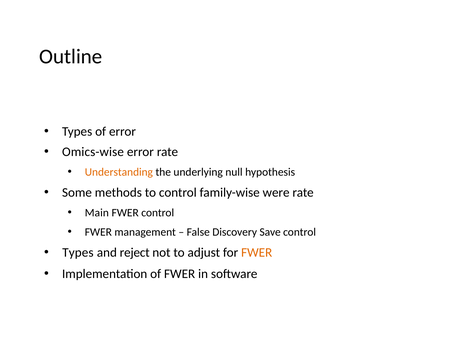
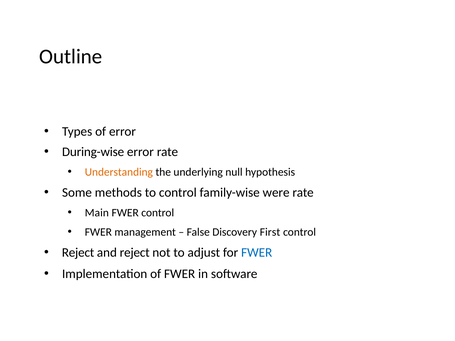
Omics-wise: Omics-wise -> During-wise
Save: Save -> First
Types at (78, 253): Types -> Reject
FWER at (257, 253) colour: orange -> blue
